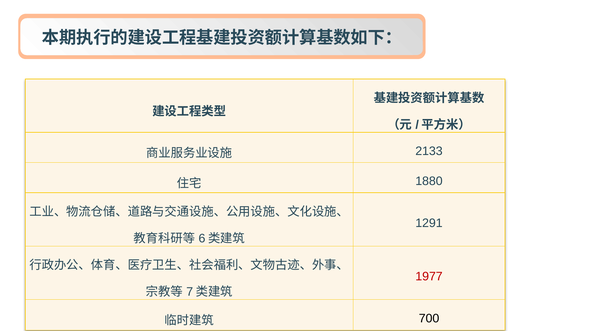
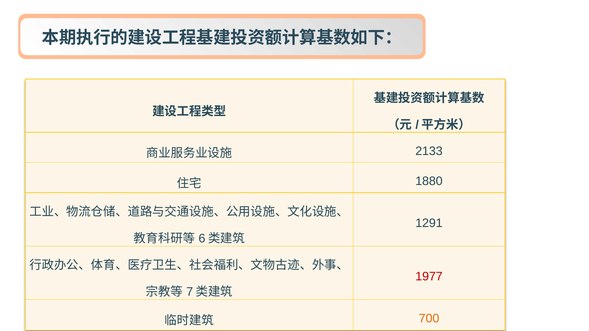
700 colour: black -> orange
